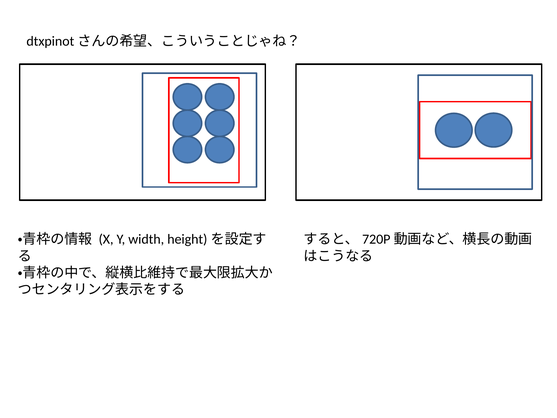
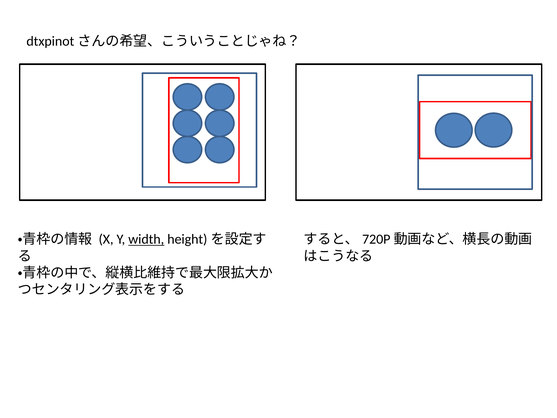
width underline: none -> present
